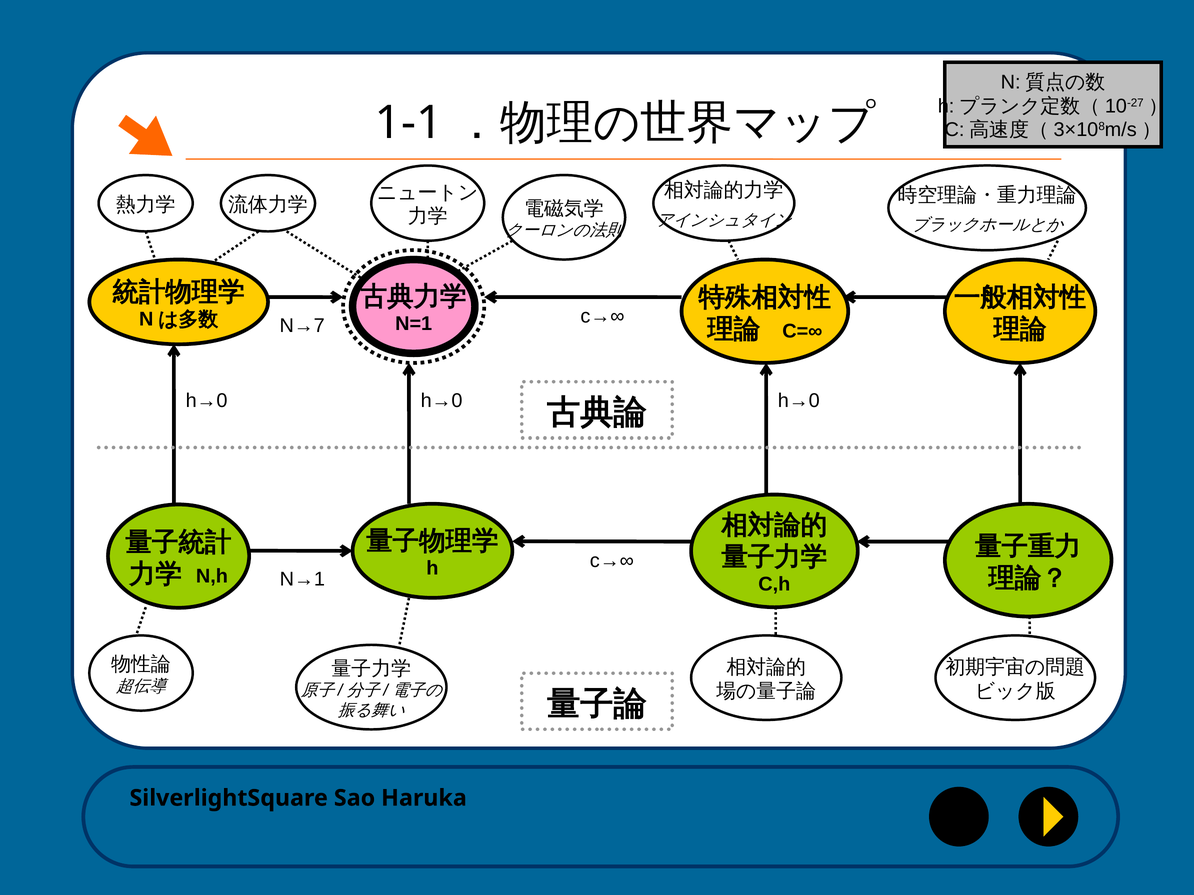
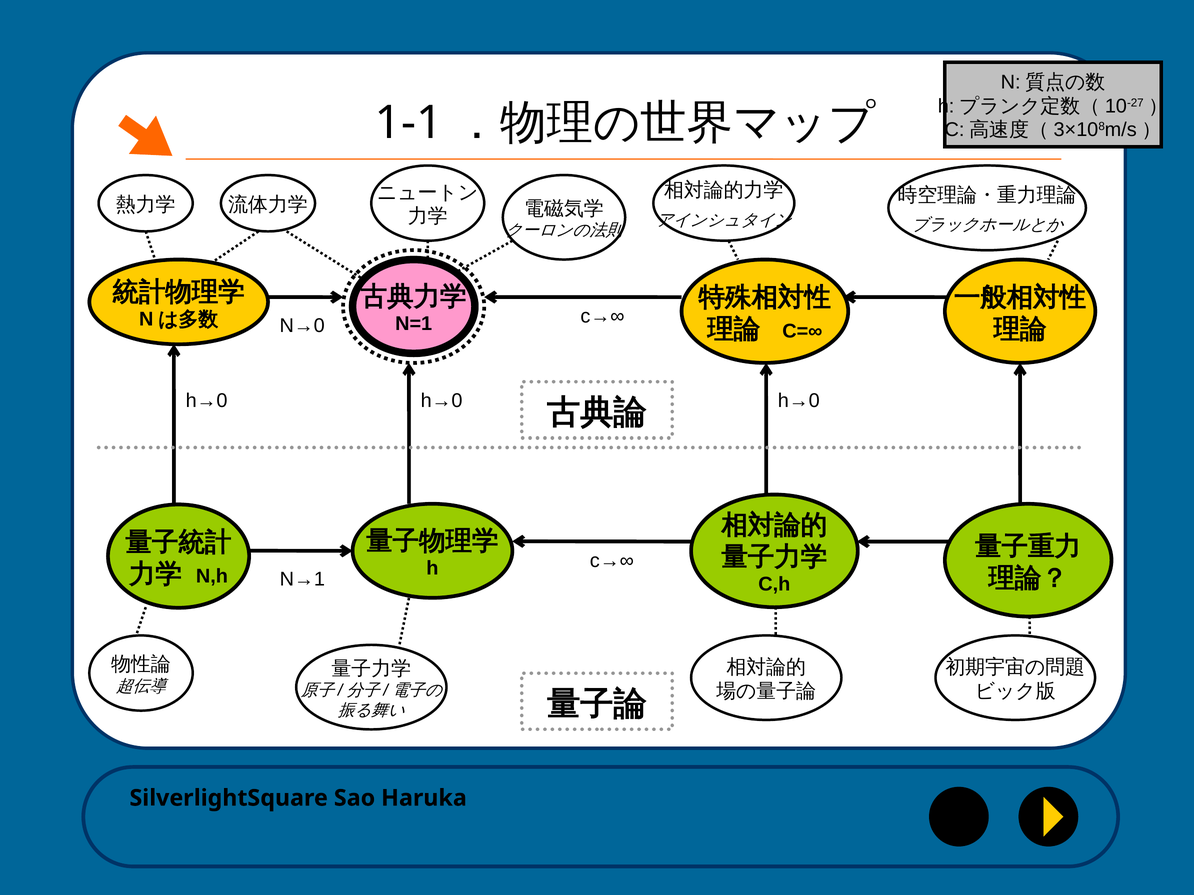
N→7: N→7 -> N→0
